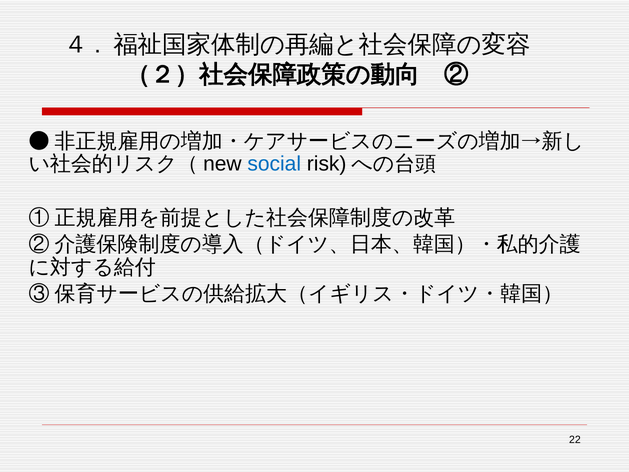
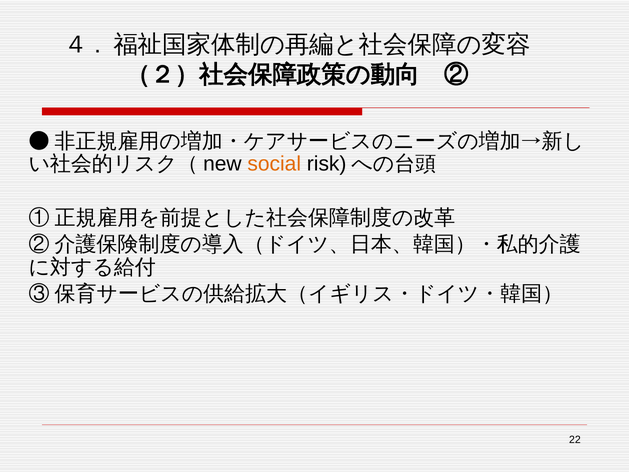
social colour: blue -> orange
